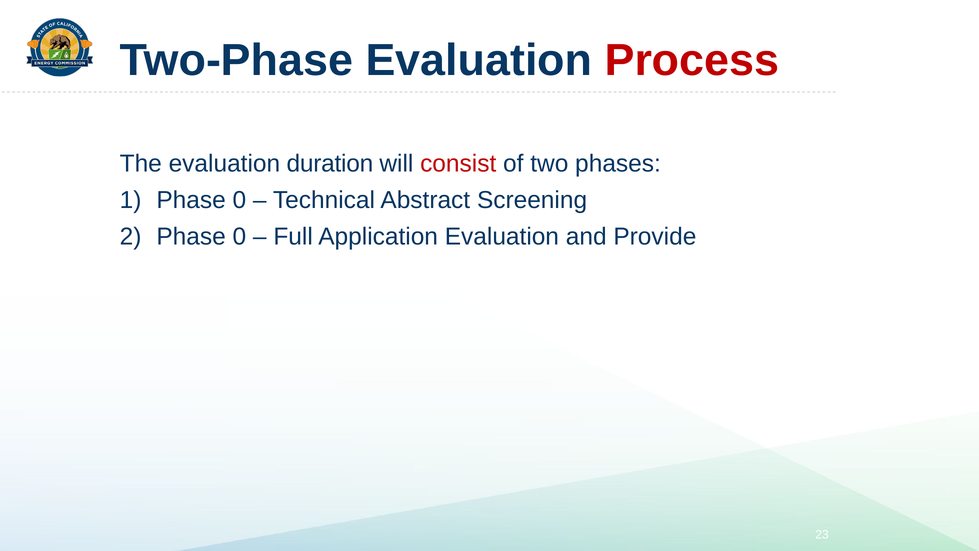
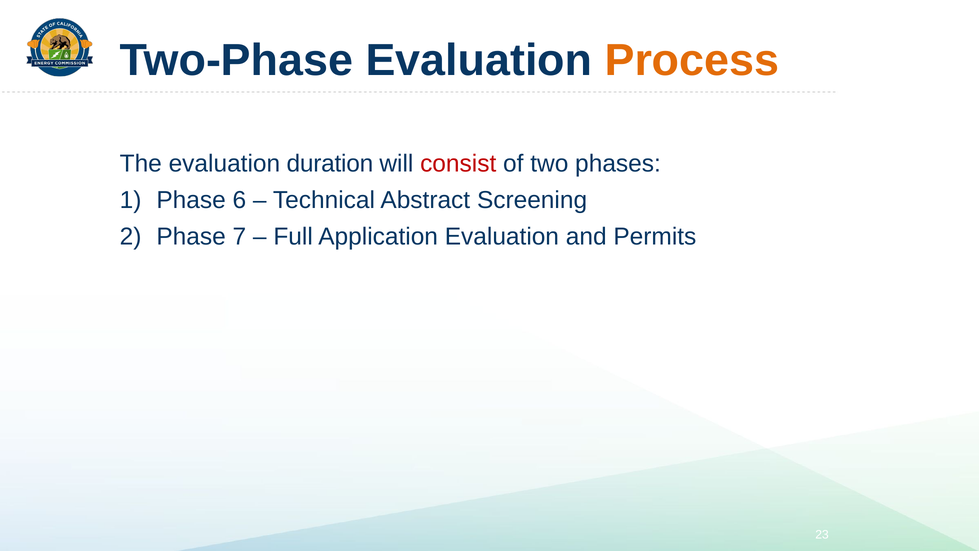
Process colour: red -> orange
1 Phase 0: 0 -> 6
2 Phase 0: 0 -> 7
Provide: Provide -> Permits
